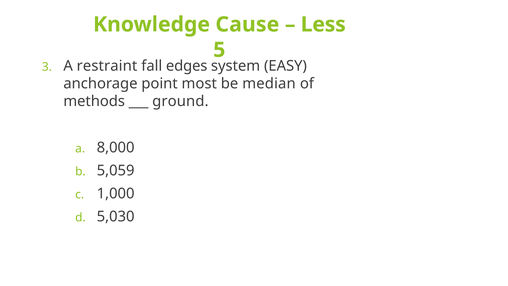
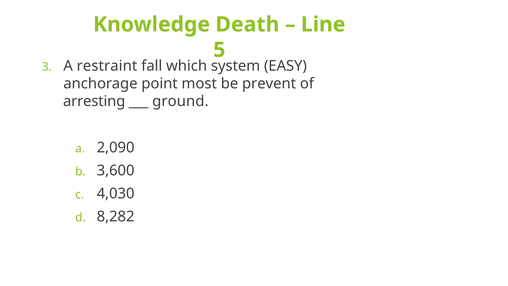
Cause: Cause -> Death
Less: Less -> Line
edges: edges -> which
median: median -> prevent
methods: methods -> arresting
8,000: 8,000 -> 2,090
5,059: 5,059 -> 3,600
1,000: 1,000 -> 4,030
5,030: 5,030 -> 8,282
